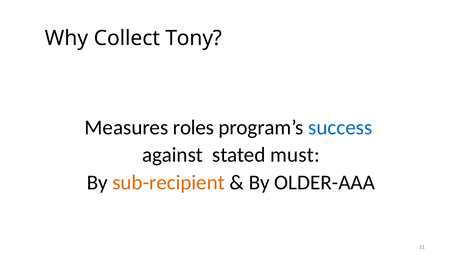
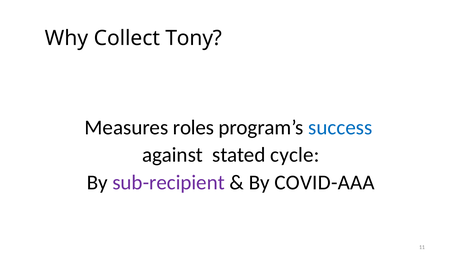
must: must -> cycle
sub-recipient colour: orange -> purple
OLDER-AAA: OLDER-AAA -> COVID-AAA
